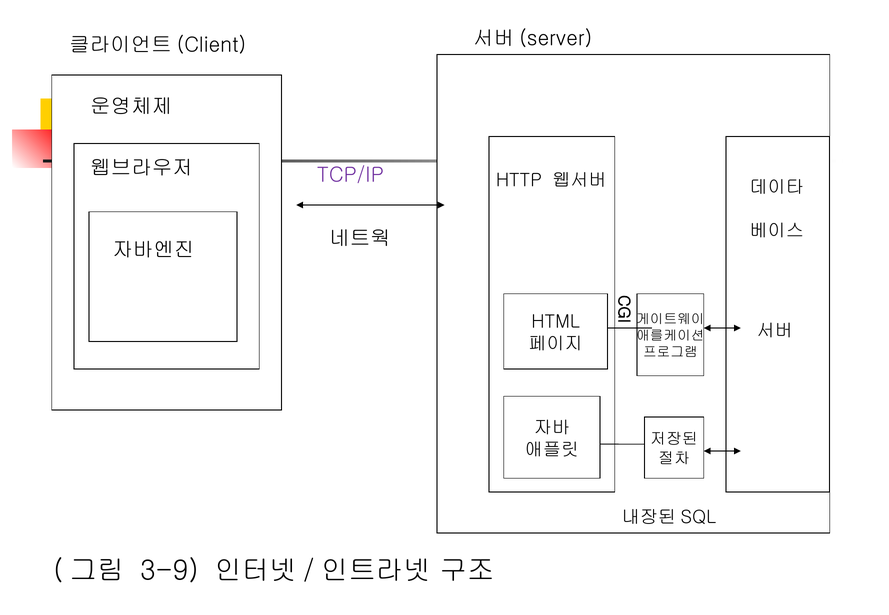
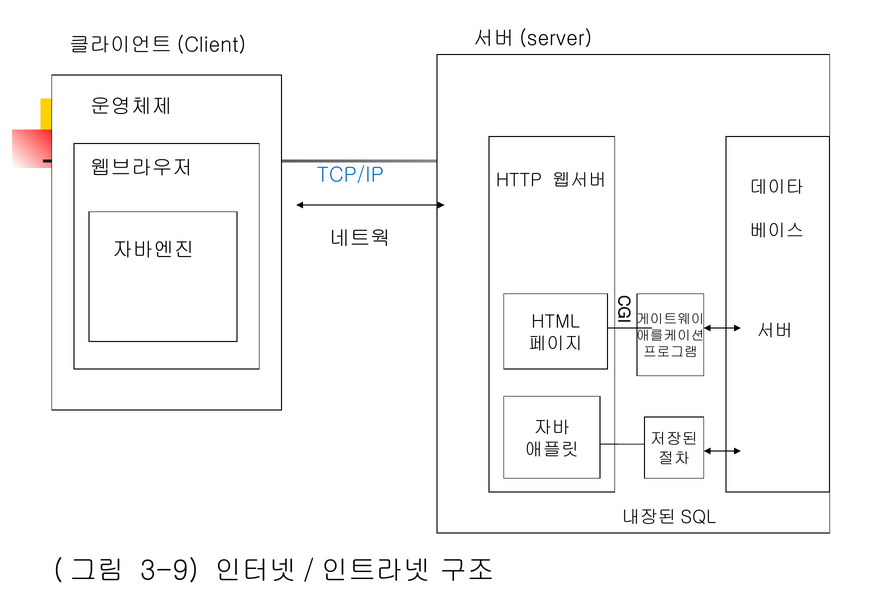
TCP/IP colour: purple -> blue
